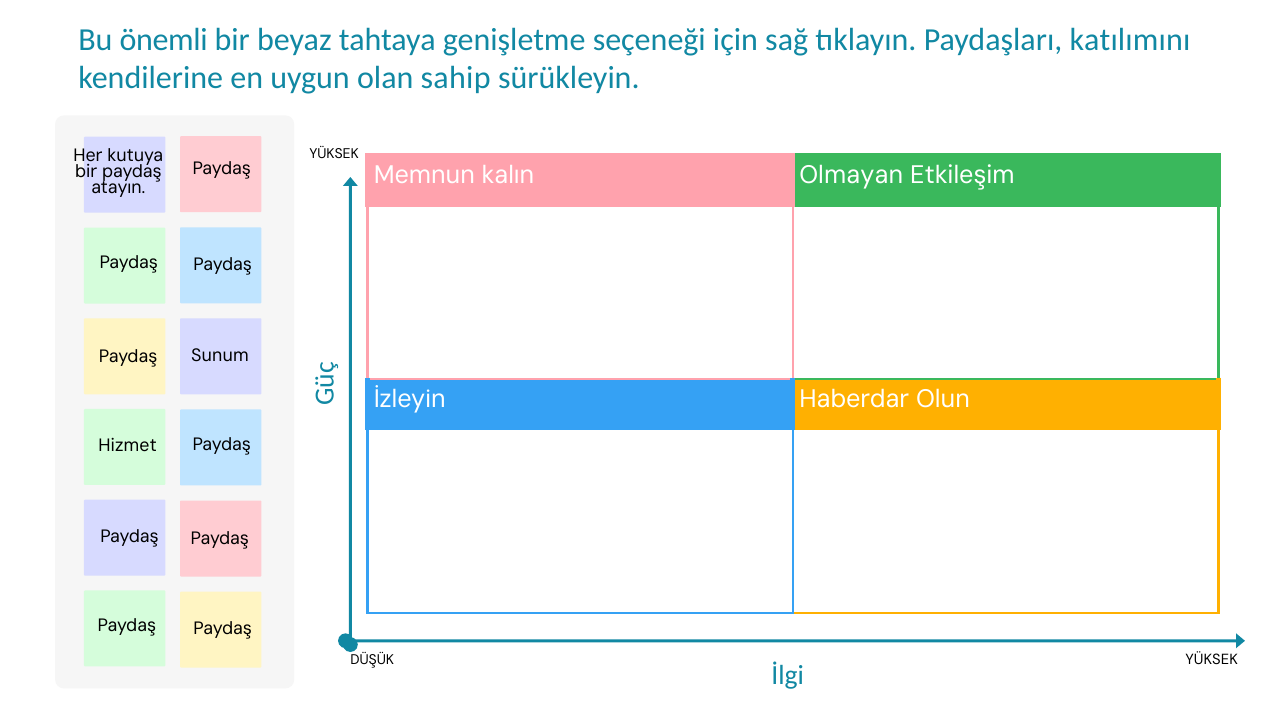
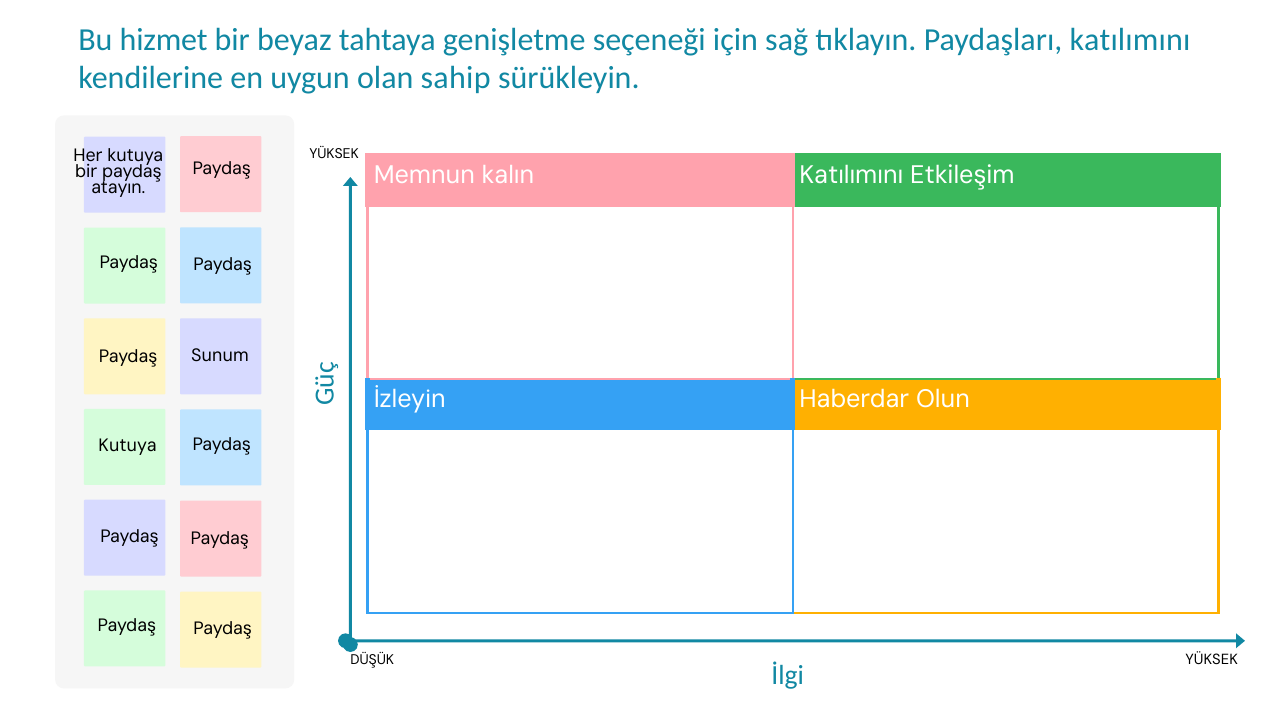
önemli: önemli -> hizmet
kalın Olmayan: Olmayan -> Katılımını
Hizmet at (128, 446): Hizmet -> Kutuya
